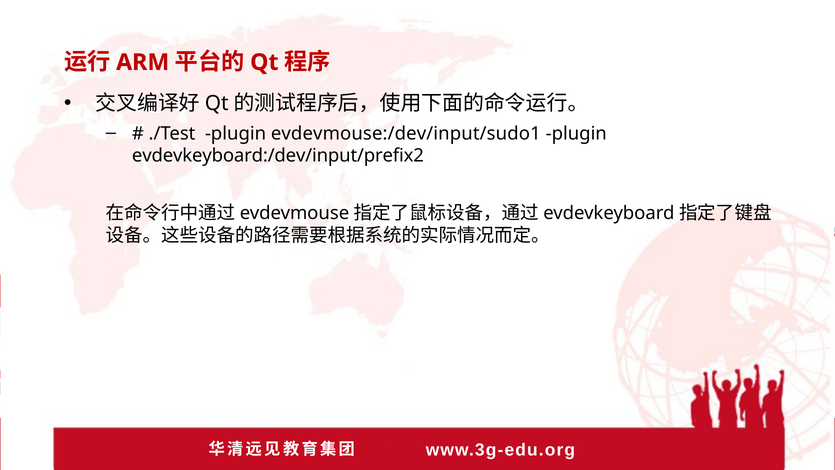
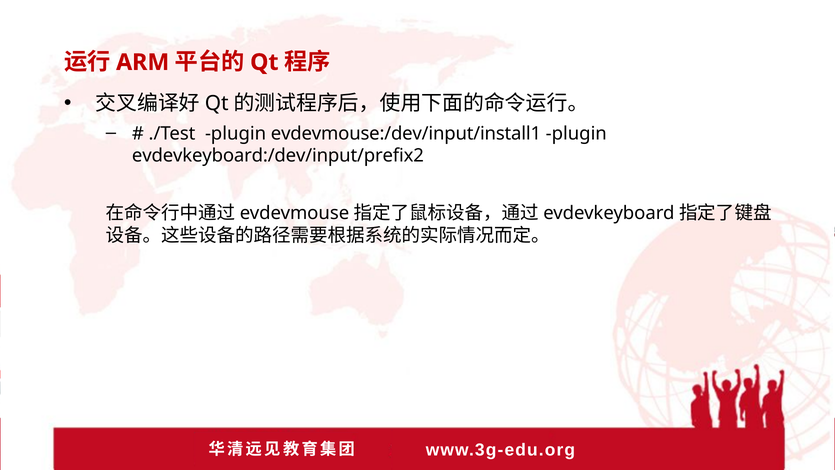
evdevmouse:/dev/input/sudo1: evdevmouse:/dev/input/sudo1 -> evdevmouse:/dev/input/install1
